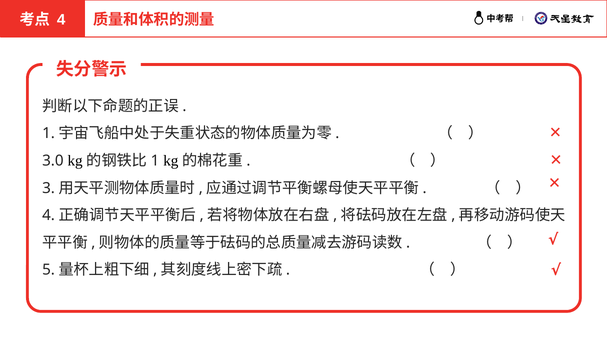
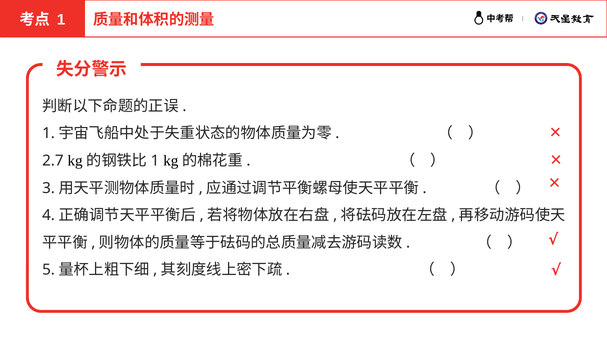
4 at (61, 20): 4 -> 1
3.0: 3.0 -> 2.7
